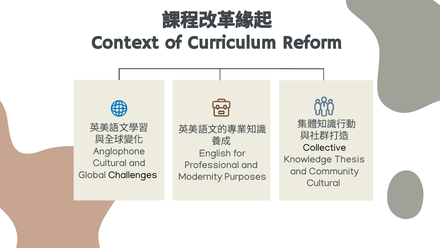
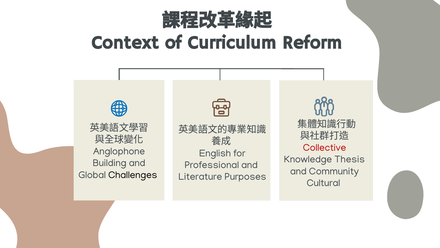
Collective colour: black -> red
Cultural at (110, 163): Cultural -> Building
Modernity: Modernity -> Literature
